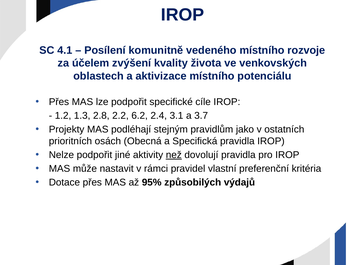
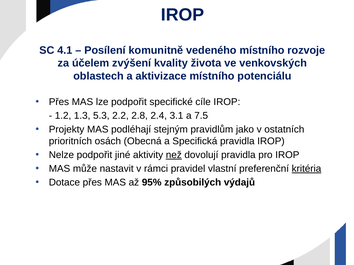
2.8: 2.8 -> 5.3
6.2: 6.2 -> 2.8
3.7: 3.7 -> 7.5
kritéria underline: none -> present
